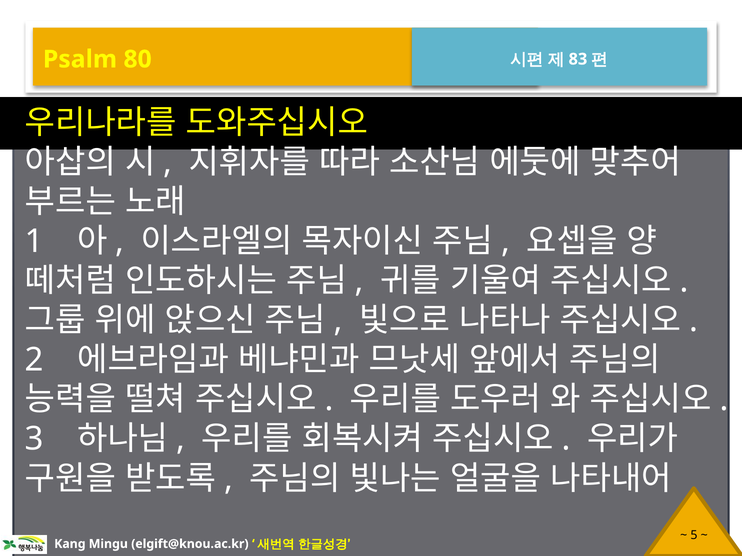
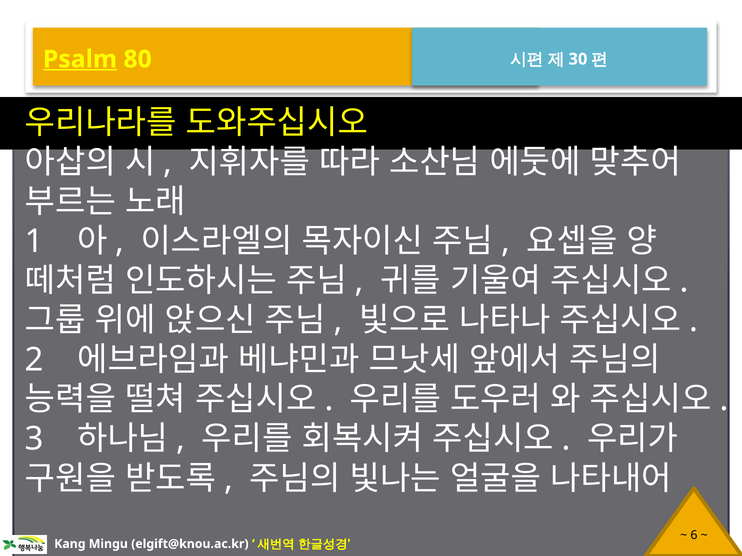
Psalm underline: none -> present
83: 83 -> 30
5: 5 -> 6
